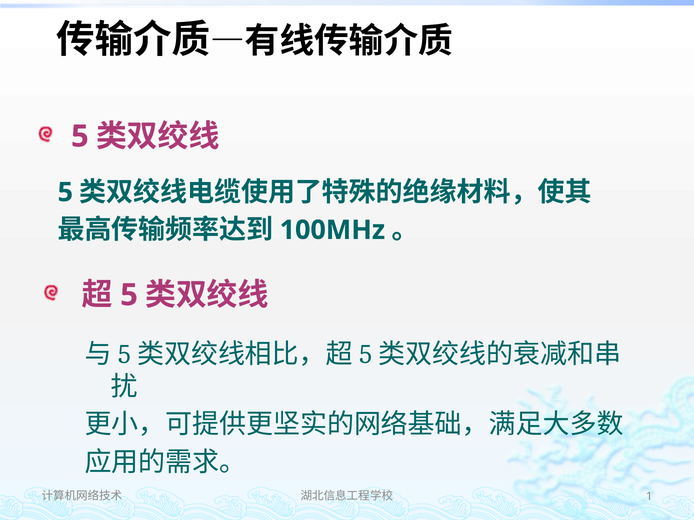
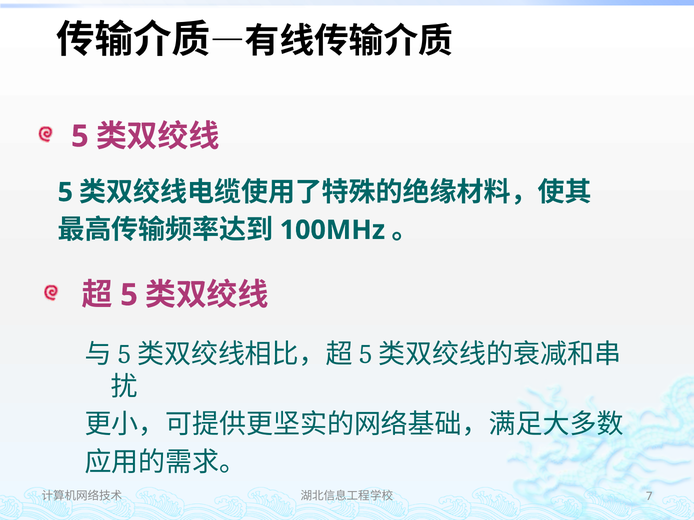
1: 1 -> 7
